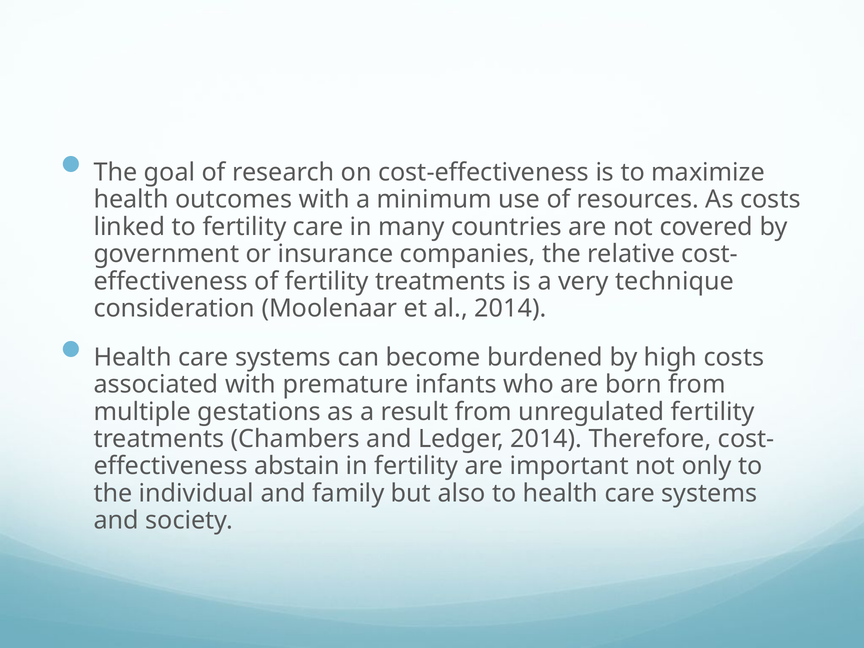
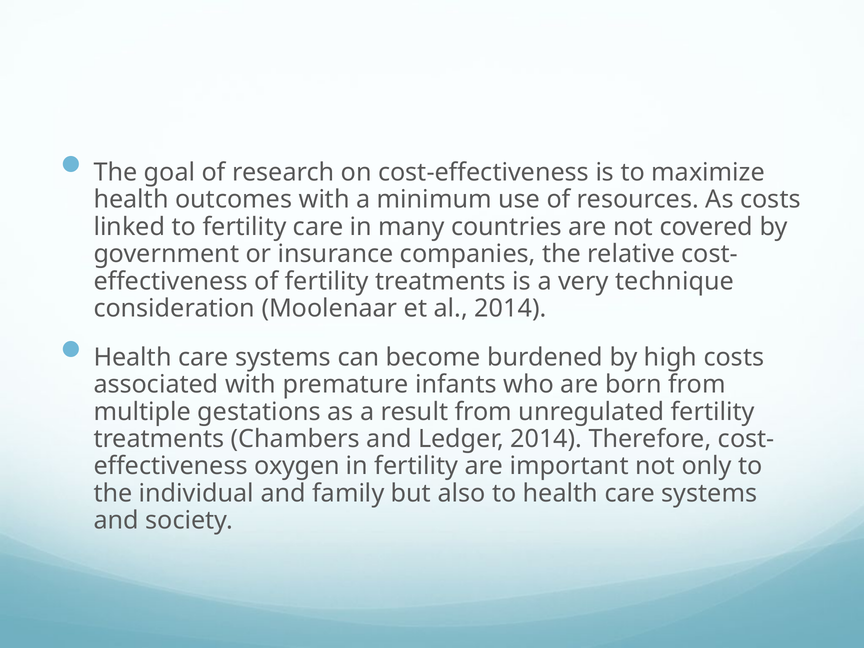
abstain: abstain -> oxygen
